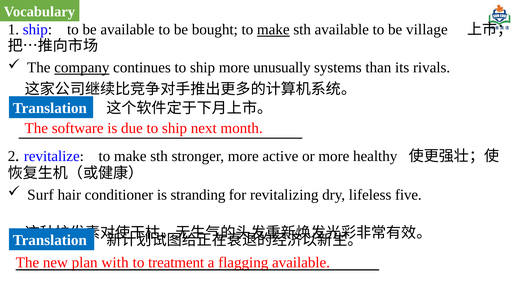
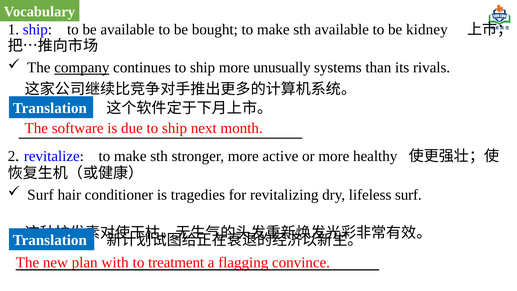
make at (273, 30) underline: present -> none
village: village -> kidney
stranding: stranding -> tragedies
lifeless five: five -> surf
flagging available: available -> convince
